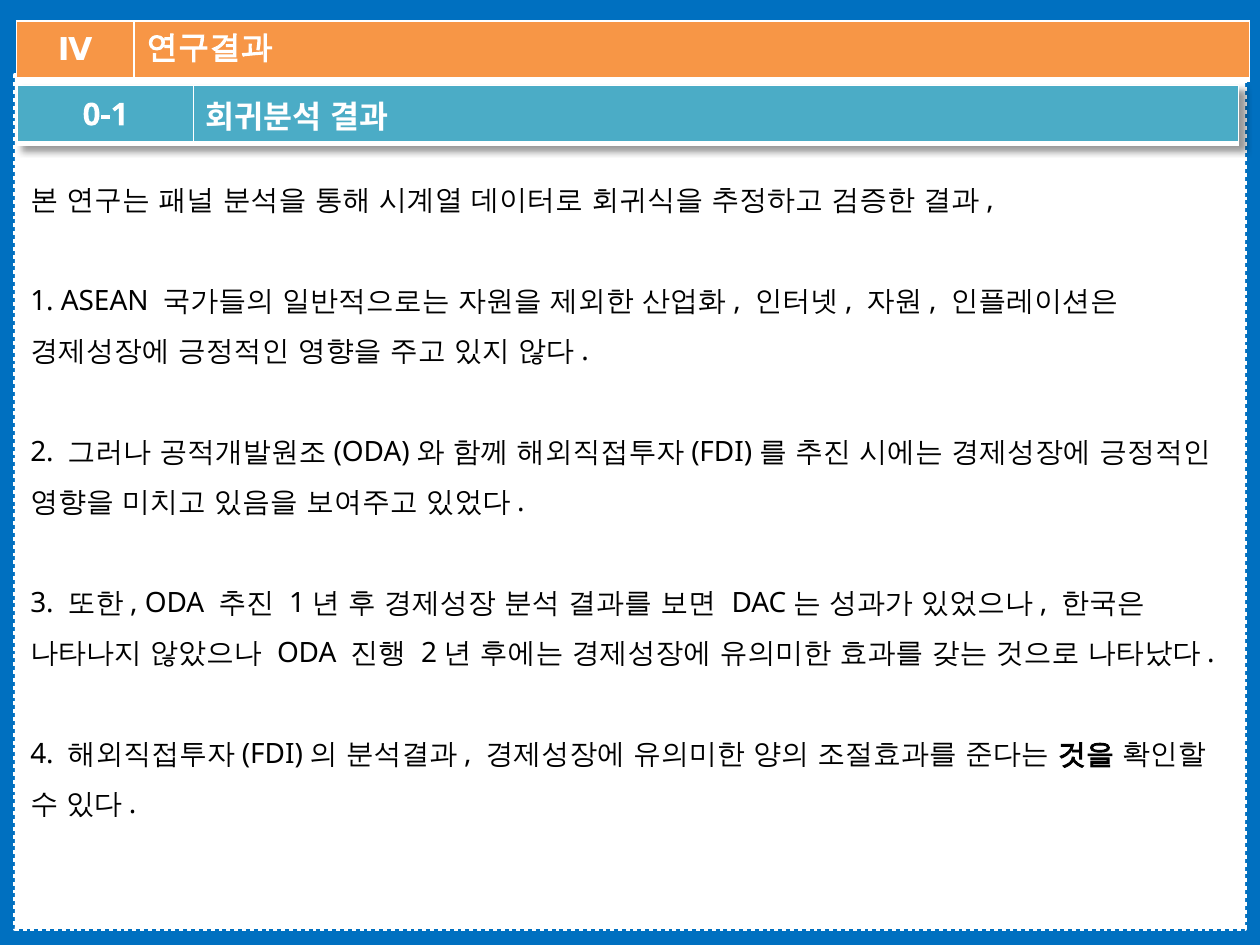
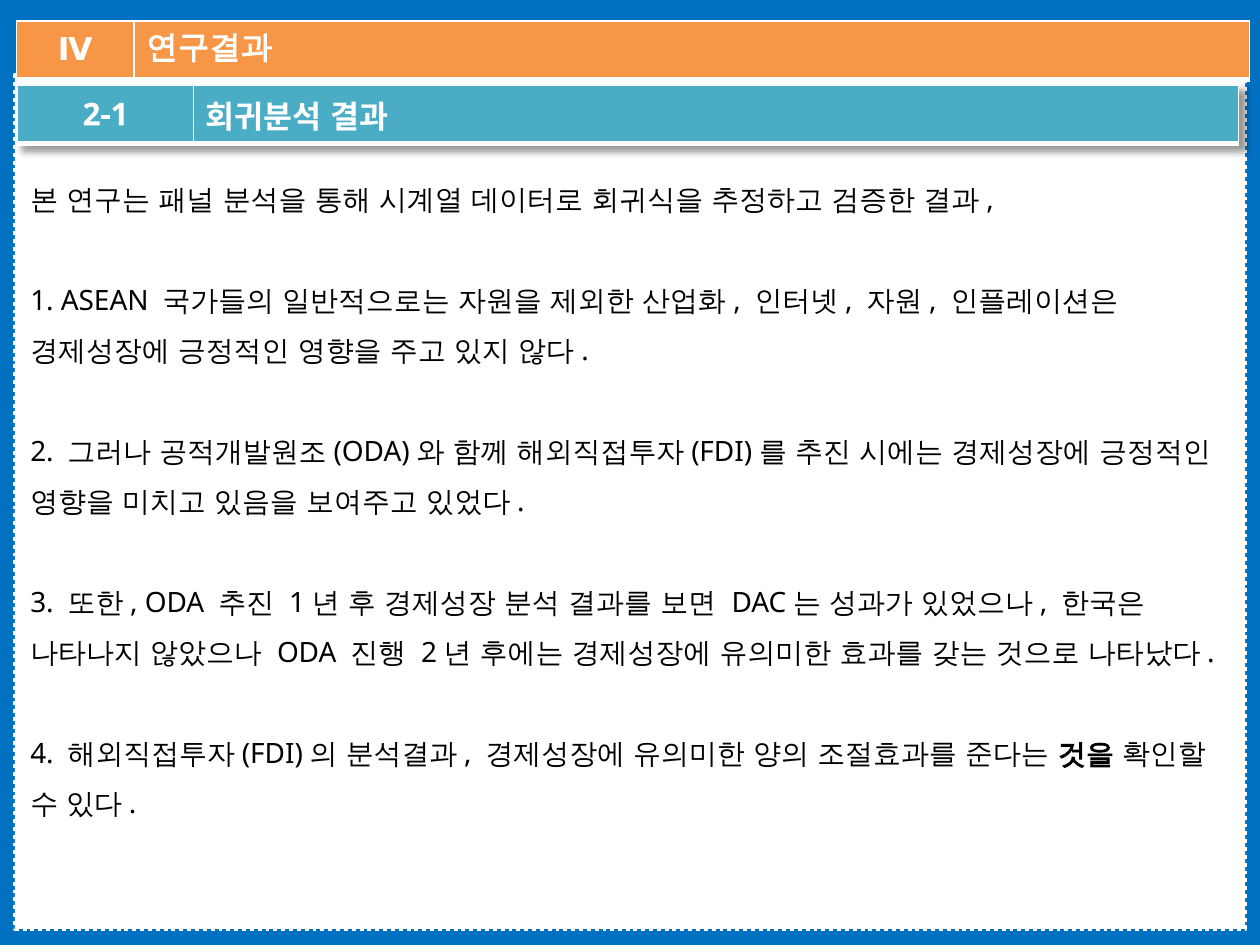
0-1: 0-1 -> 2-1
